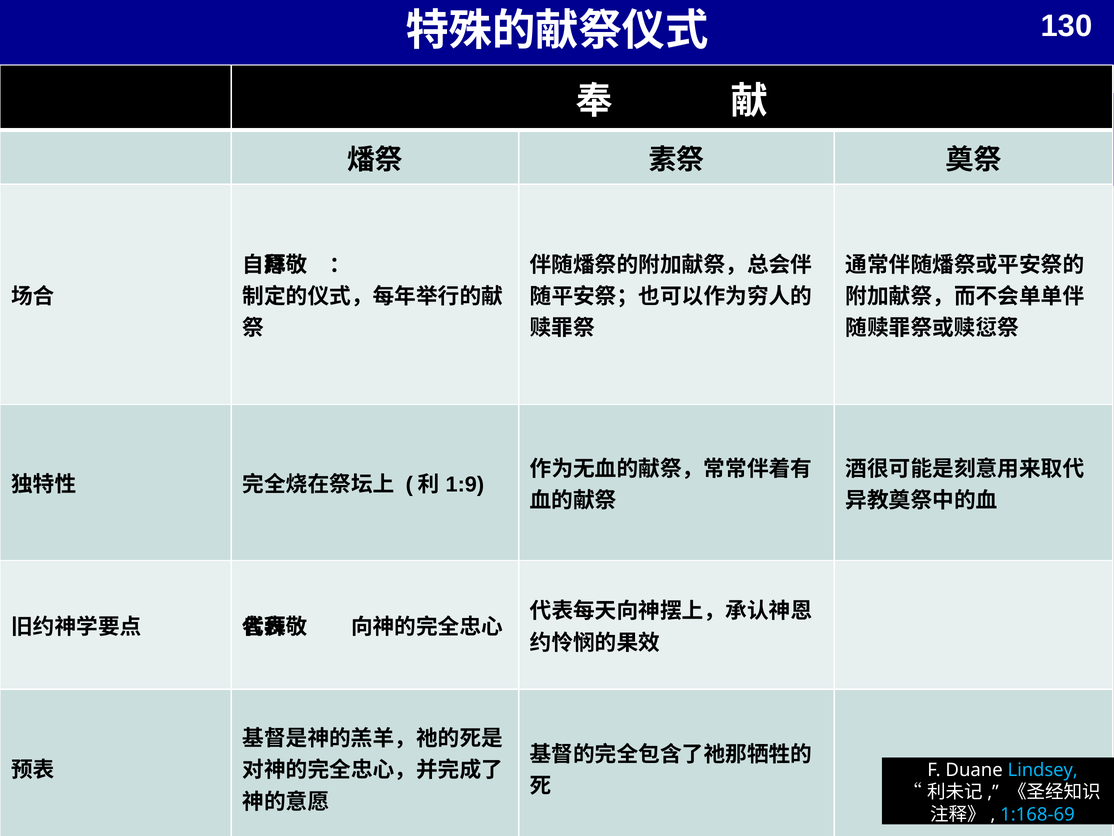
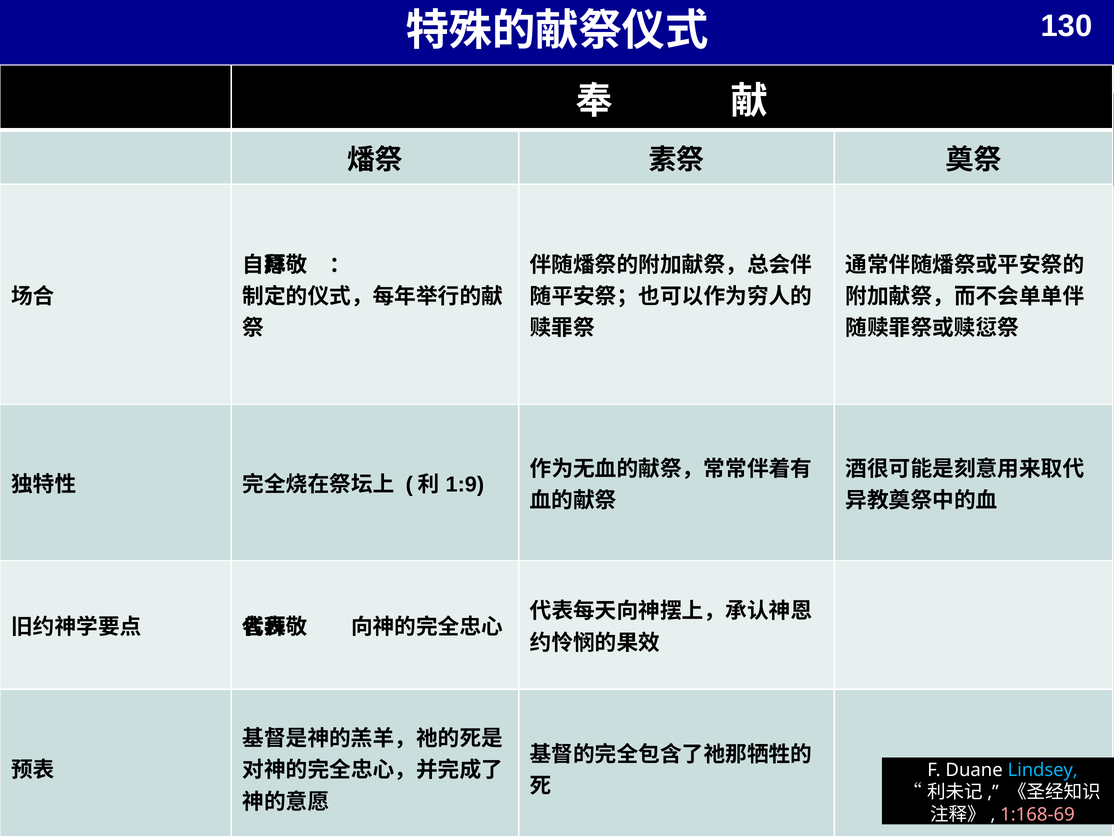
1:168-69 colour: light blue -> pink
